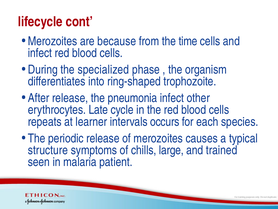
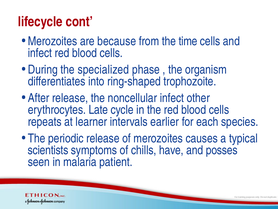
pneumonia: pneumonia -> noncellular
occurs: occurs -> earlier
structure: structure -> scientists
large: large -> have
trained: trained -> posses
